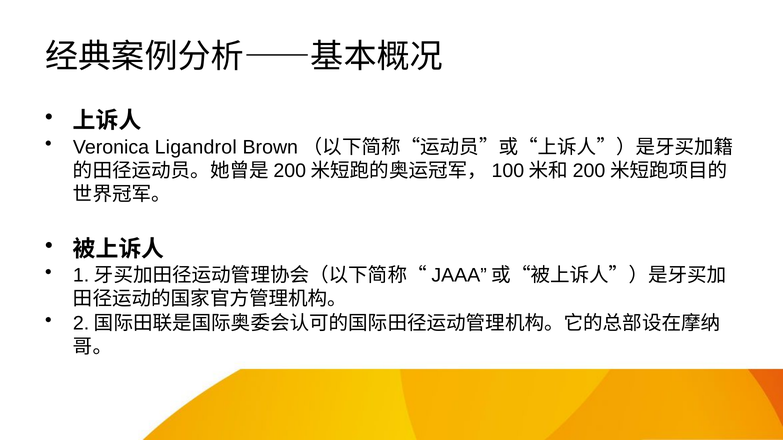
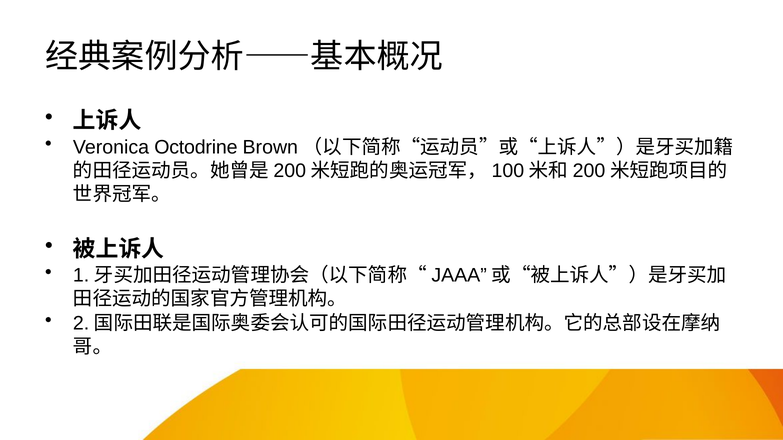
Ligandrol: Ligandrol -> Octodrine
